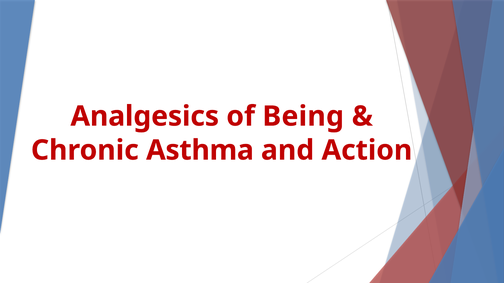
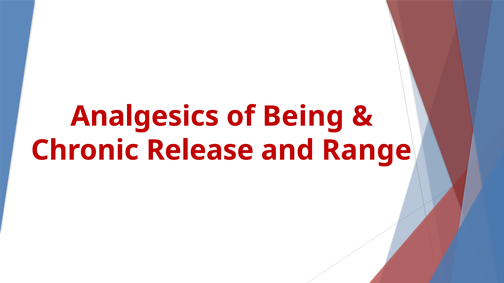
Asthma: Asthma -> Release
Action: Action -> Range
